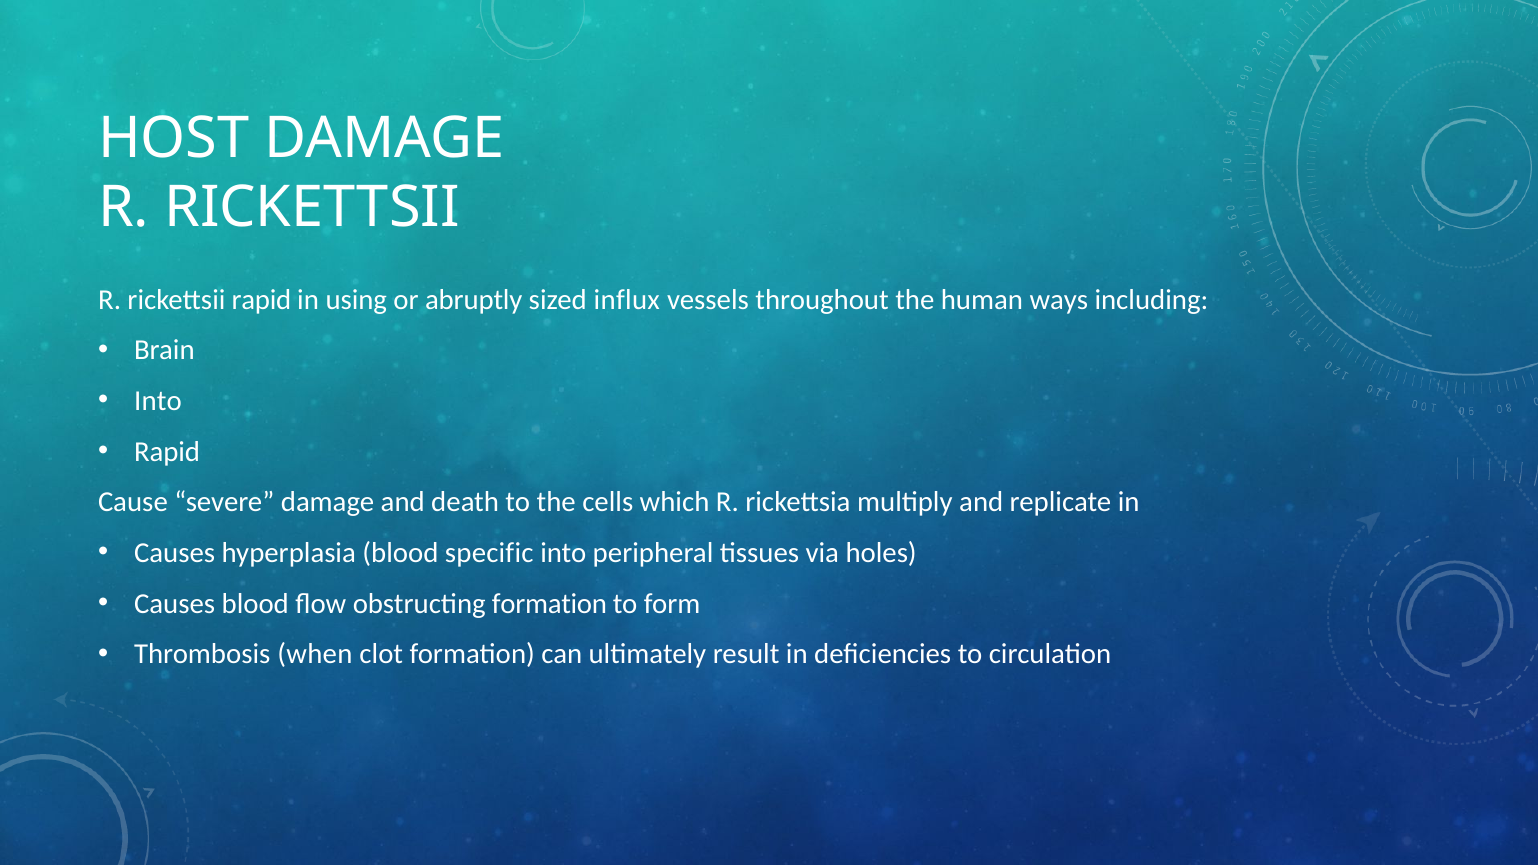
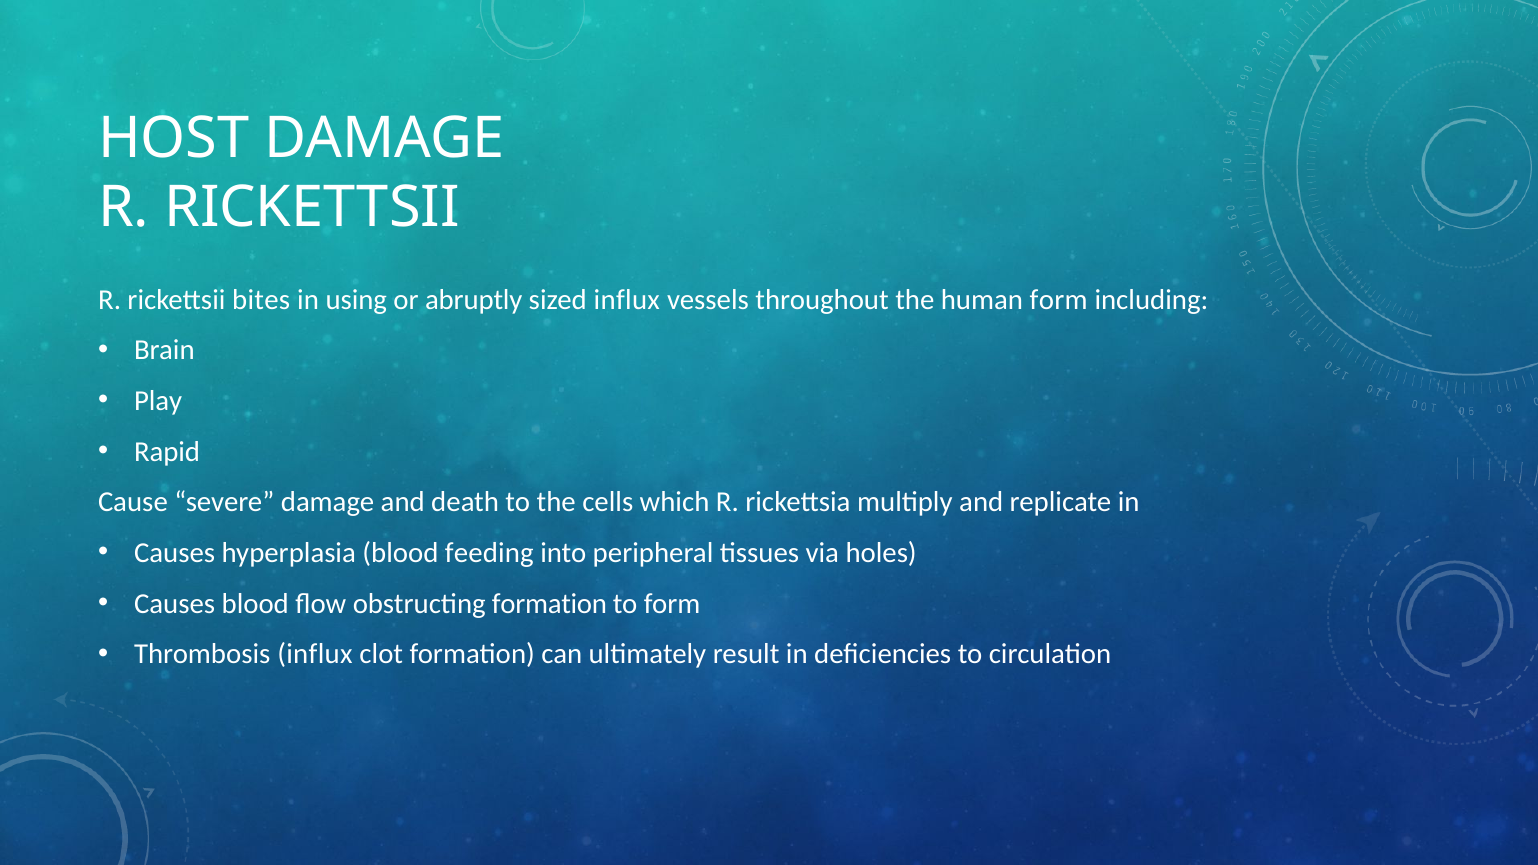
rickettsii rapid: rapid -> bites
human ways: ways -> form
Into at (158, 401): Into -> Play
specific: specific -> feeding
Thrombosis when: when -> influx
